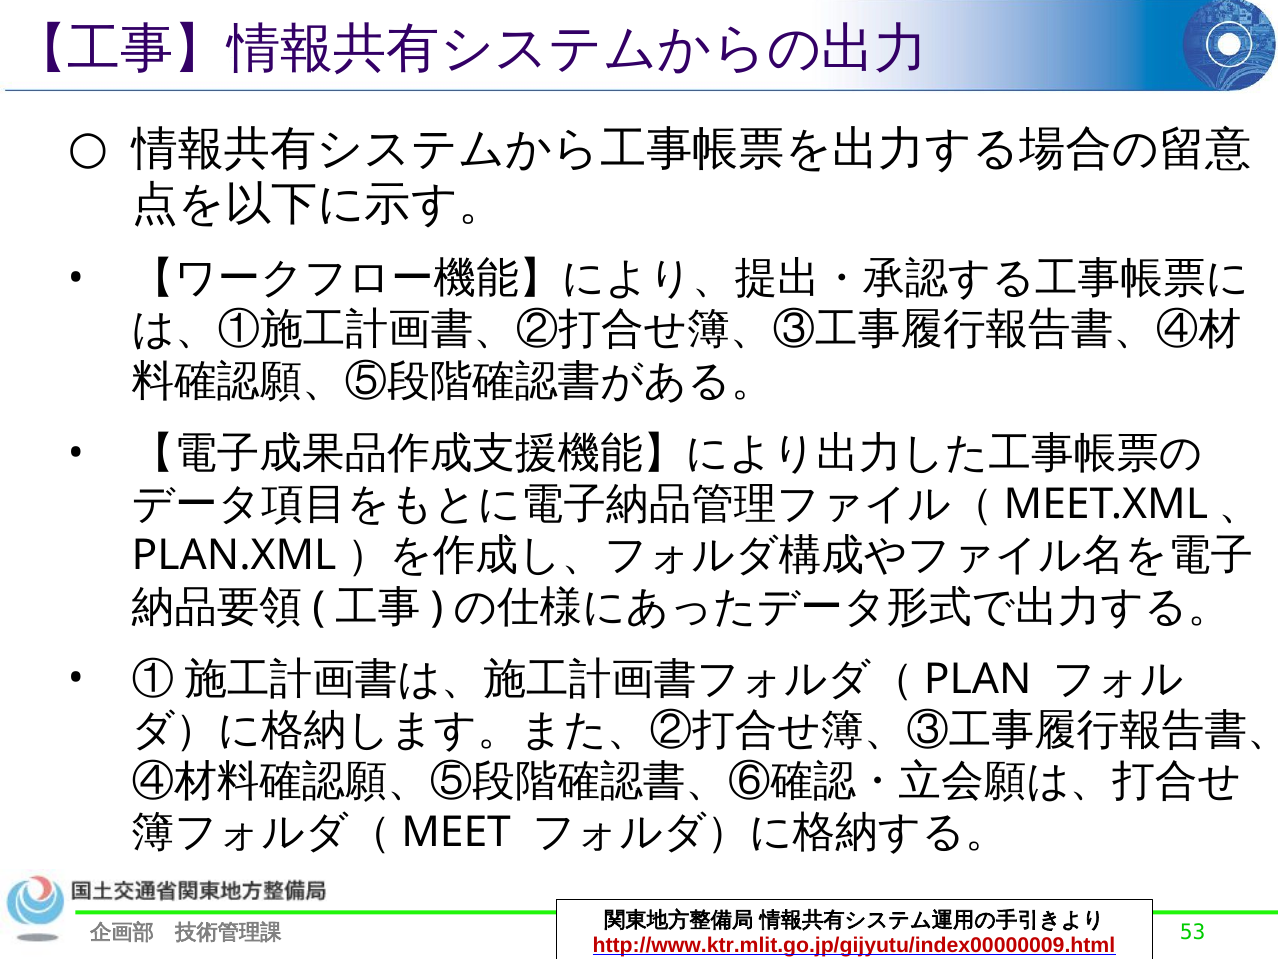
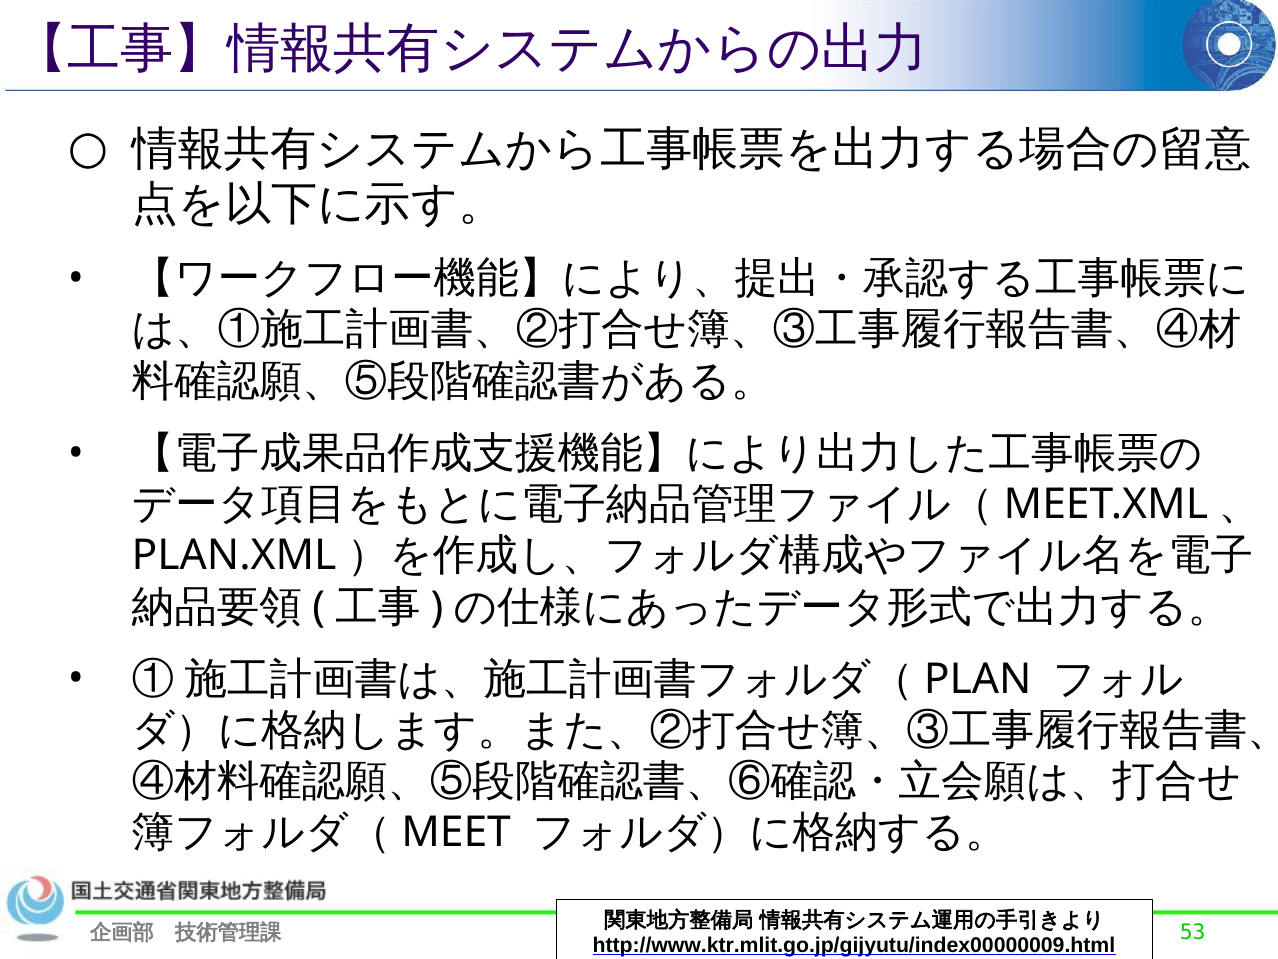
http://www.ktr.mlit.go.jp/gijyutu/index00000009.html colour: red -> black
